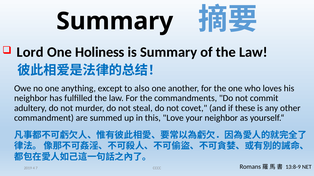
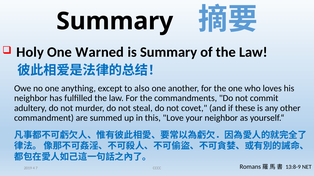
Lord: Lord -> Holy
Holiness: Holiness -> Warned
